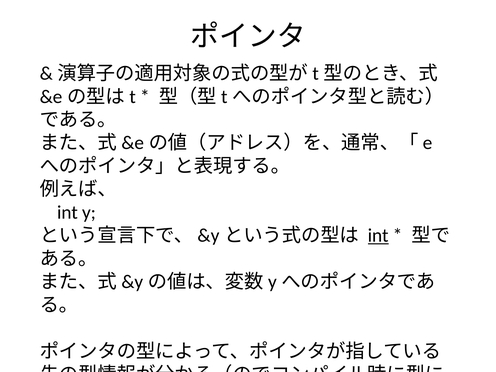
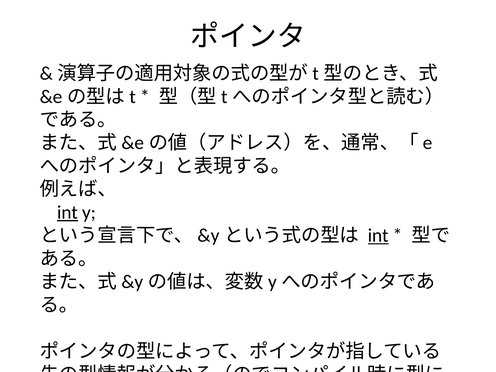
int at (68, 212) underline: none -> present
